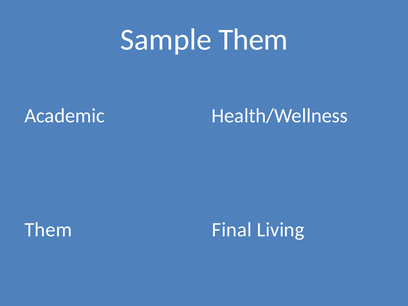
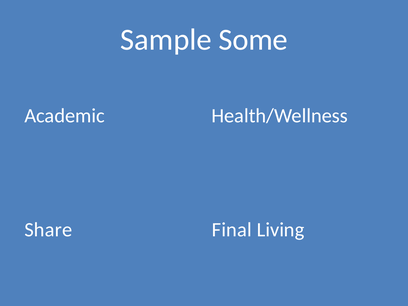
Sample Them: Them -> Some
Them at (48, 230): Them -> Share
